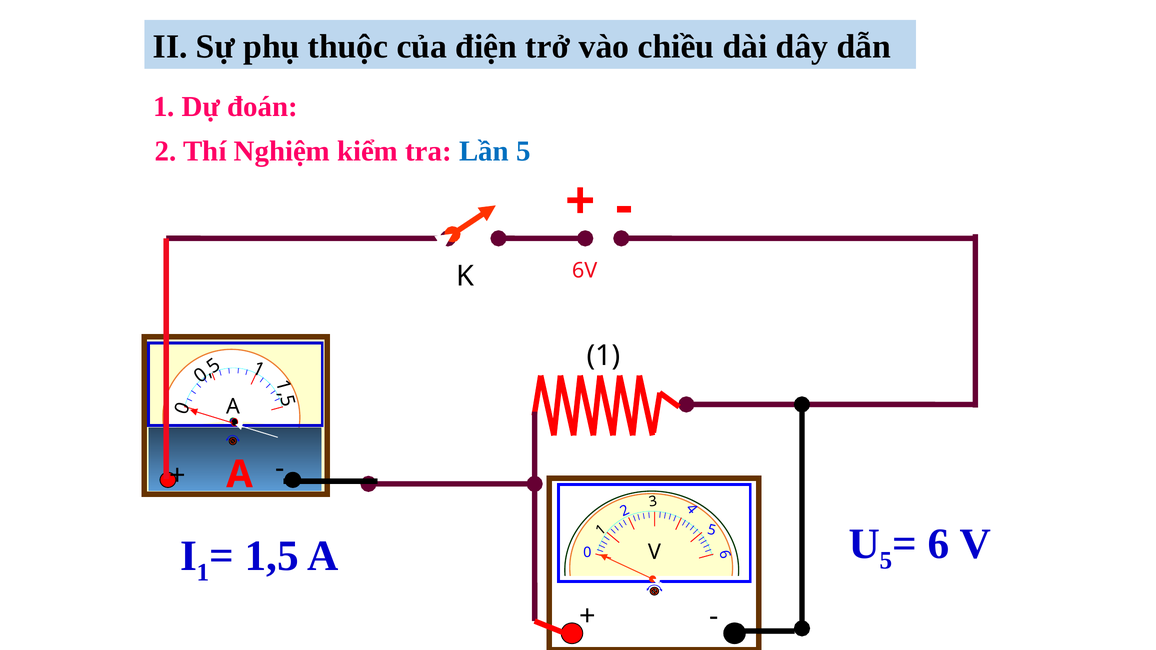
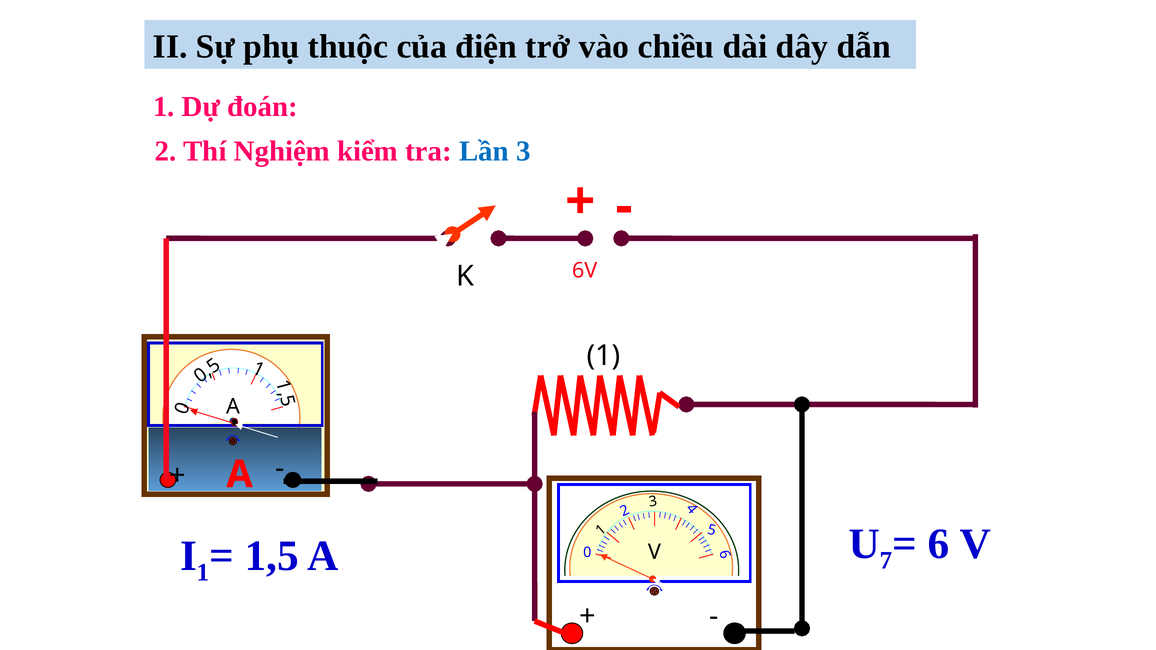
Lần 5: 5 -> 3
5 at (886, 561): 5 -> 7
